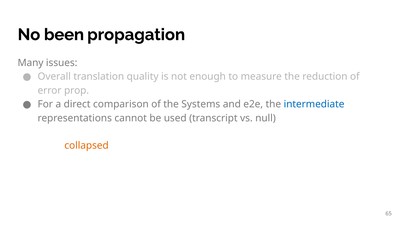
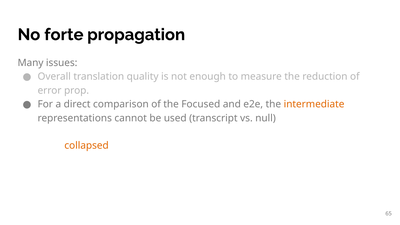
been: been -> forte
Systems: Systems -> Focused
intermediate at (314, 104) colour: blue -> orange
